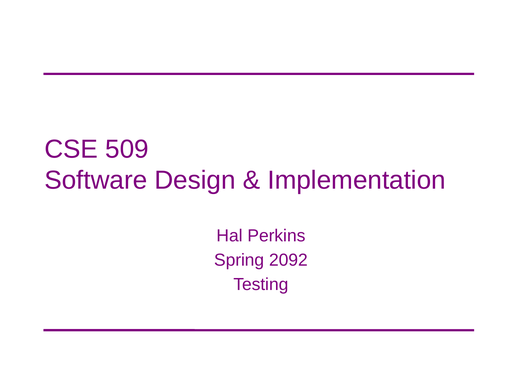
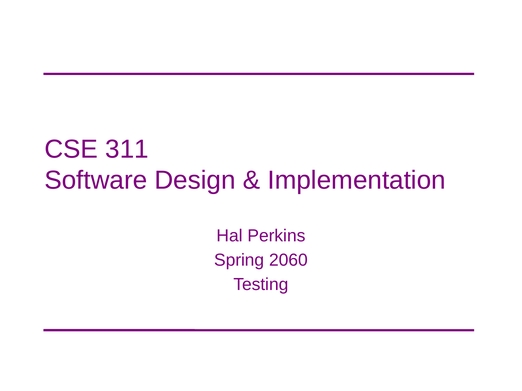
509: 509 -> 311
2092: 2092 -> 2060
